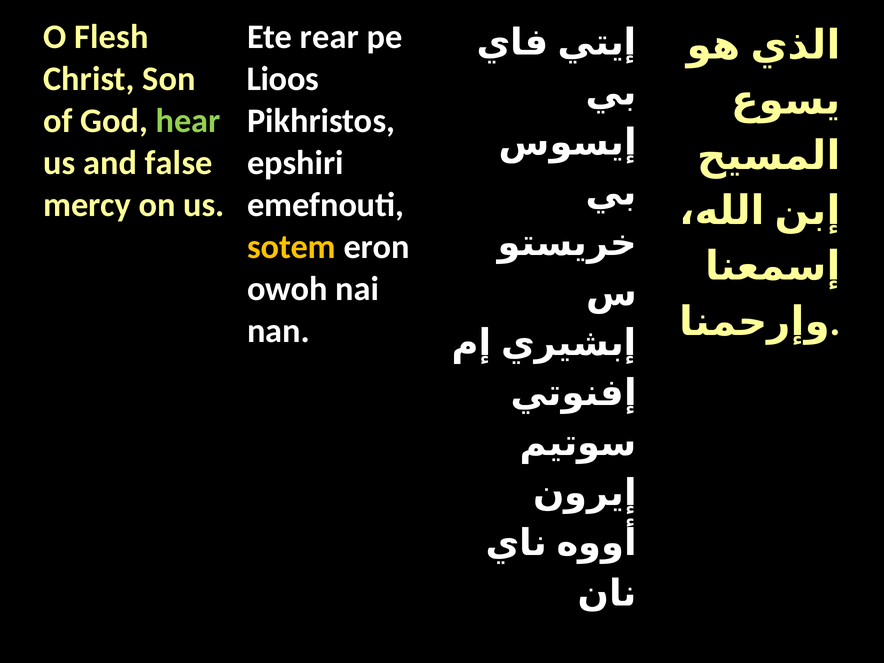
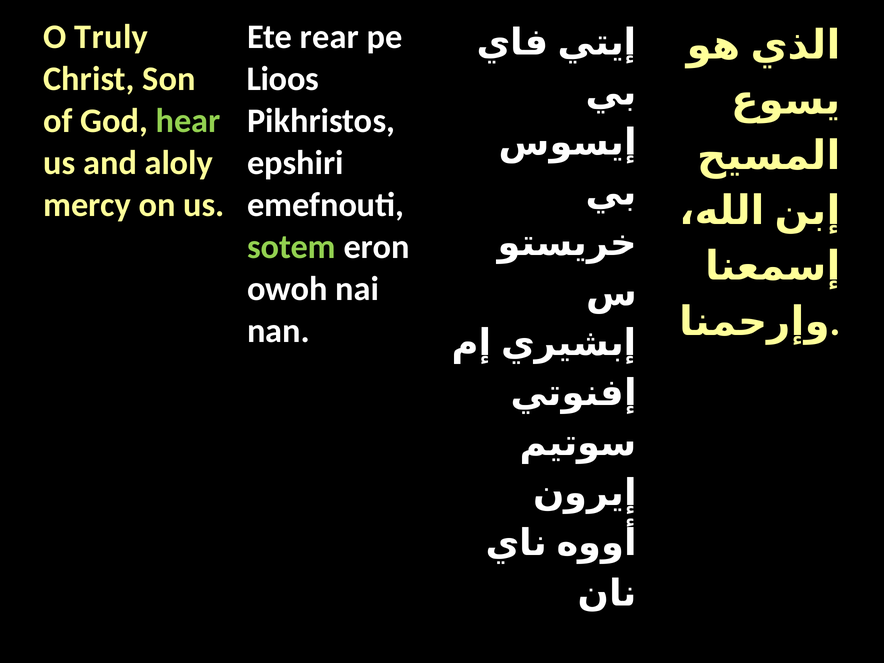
Flesh: Flesh -> Truly
false: false -> aloly
sotem colour: yellow -> light green
